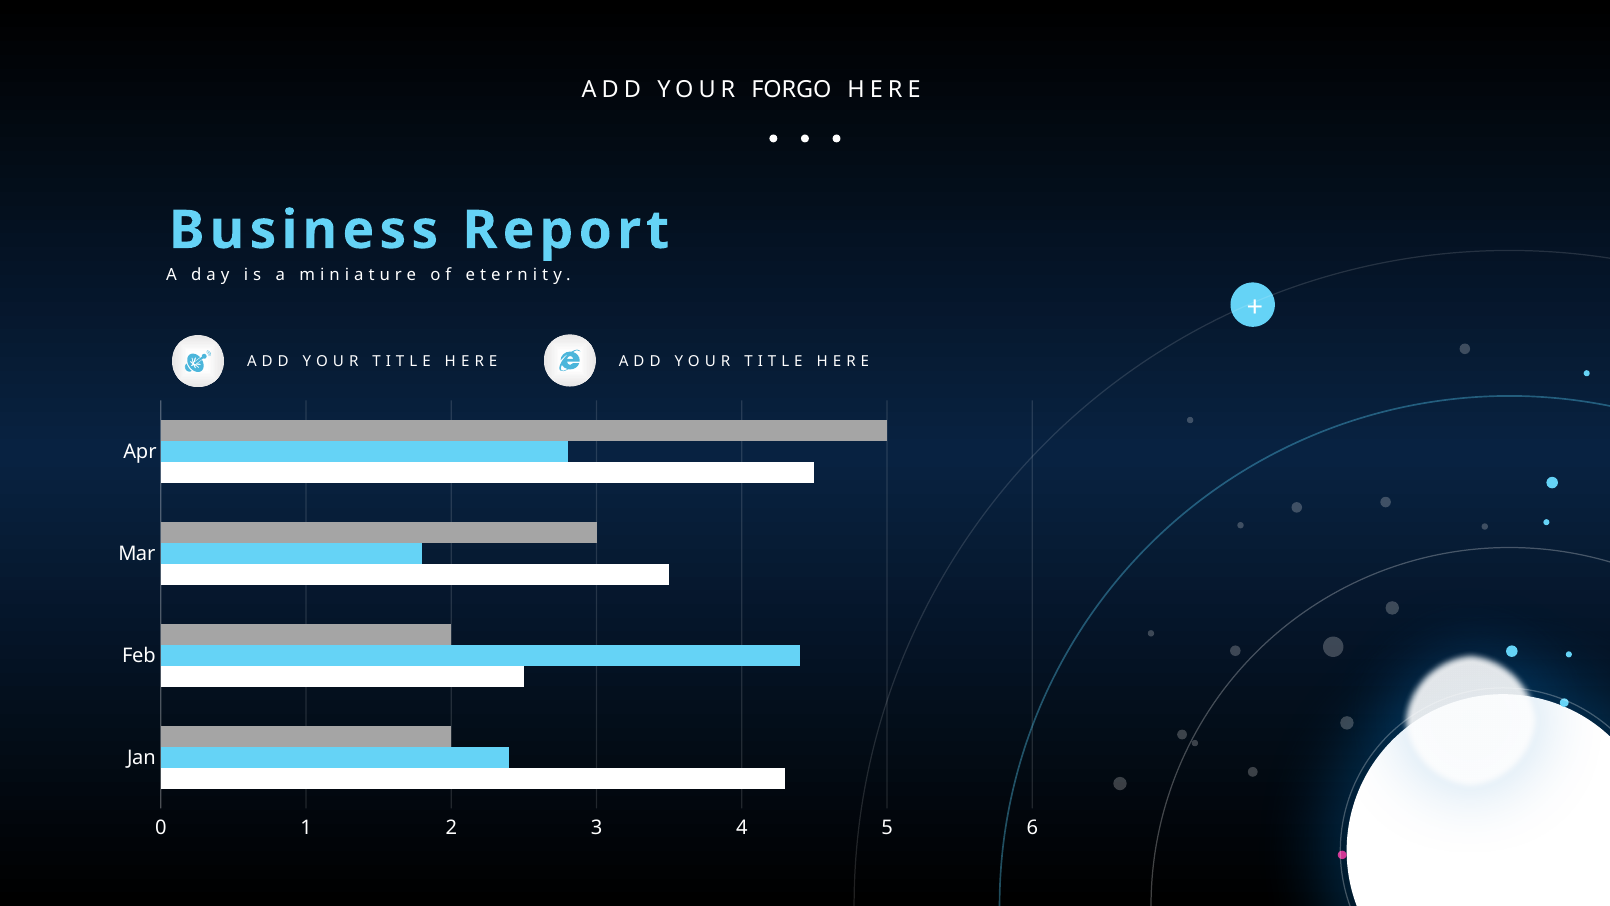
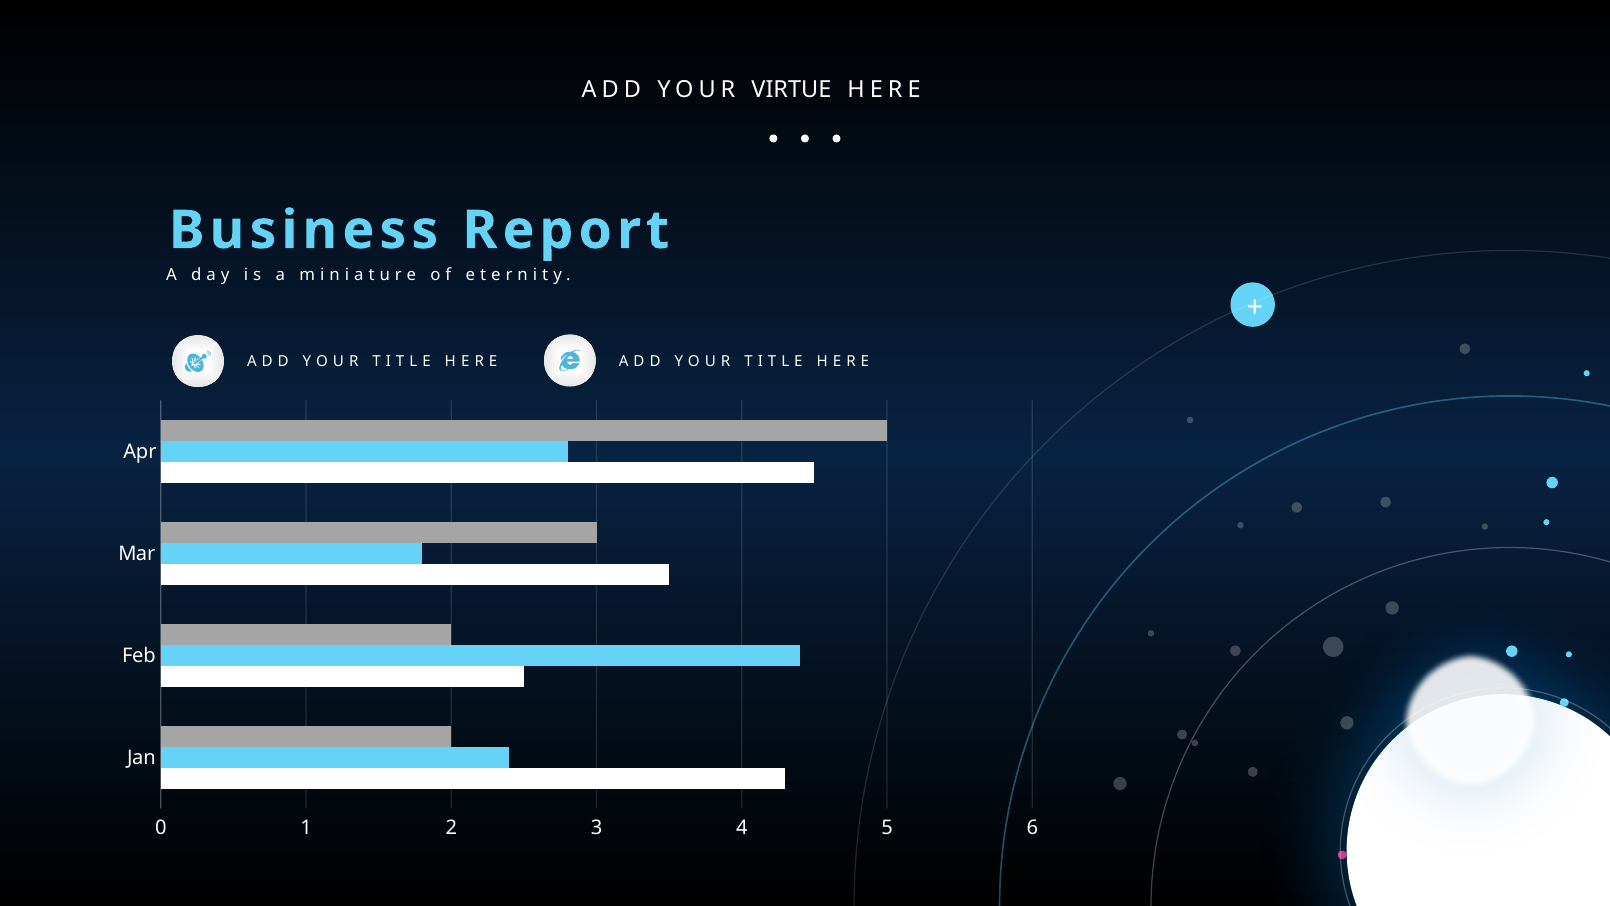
FORGO: FORGO -> VIRTUE
